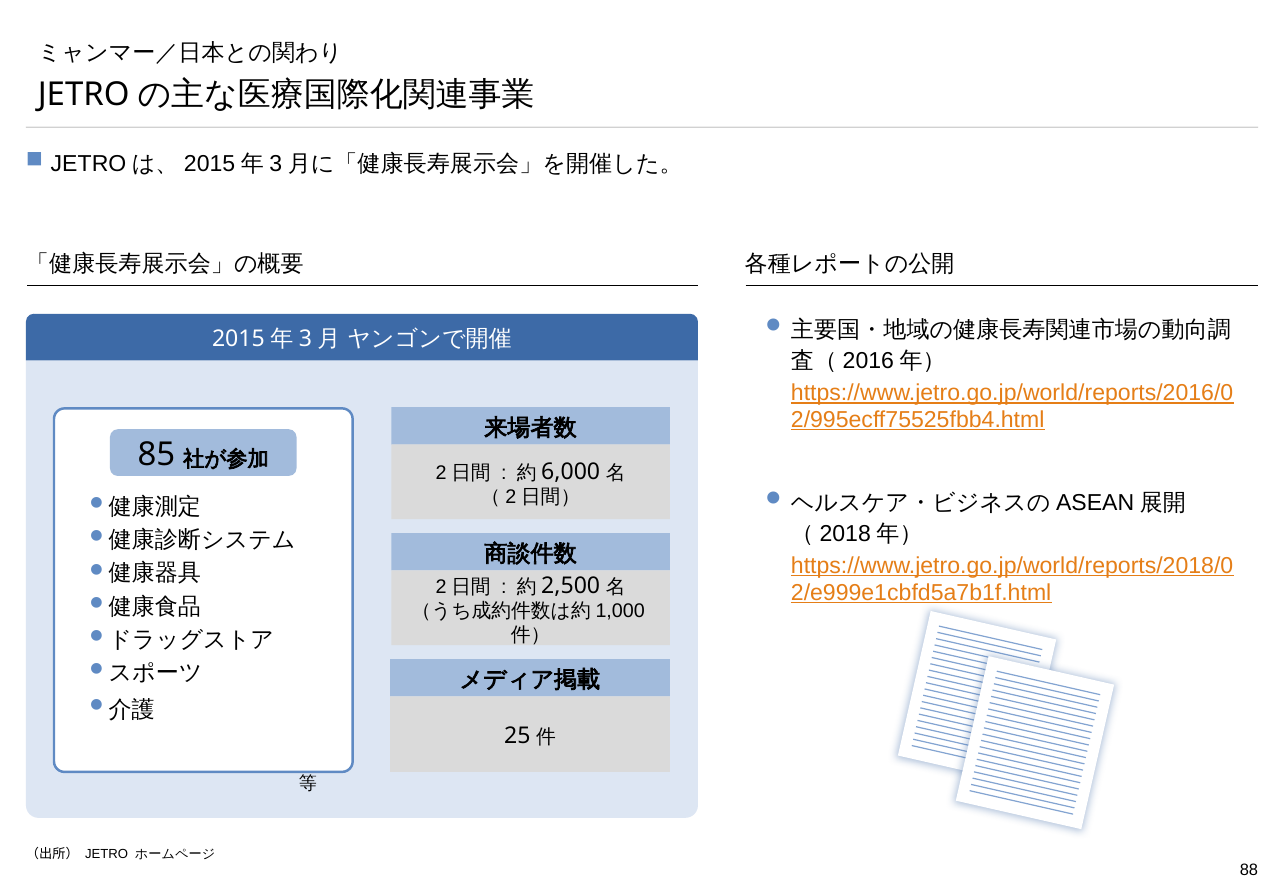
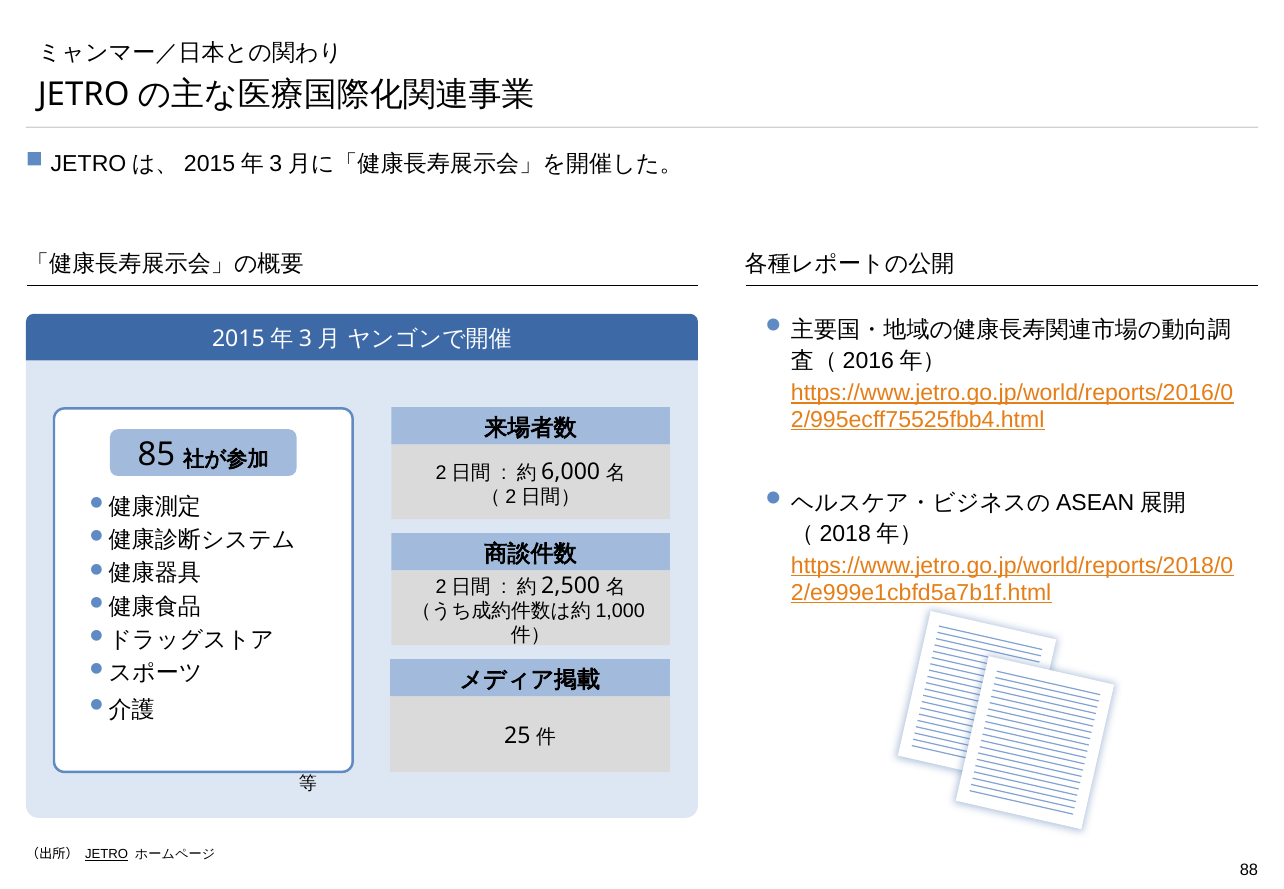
JETRO underline: none -> present
